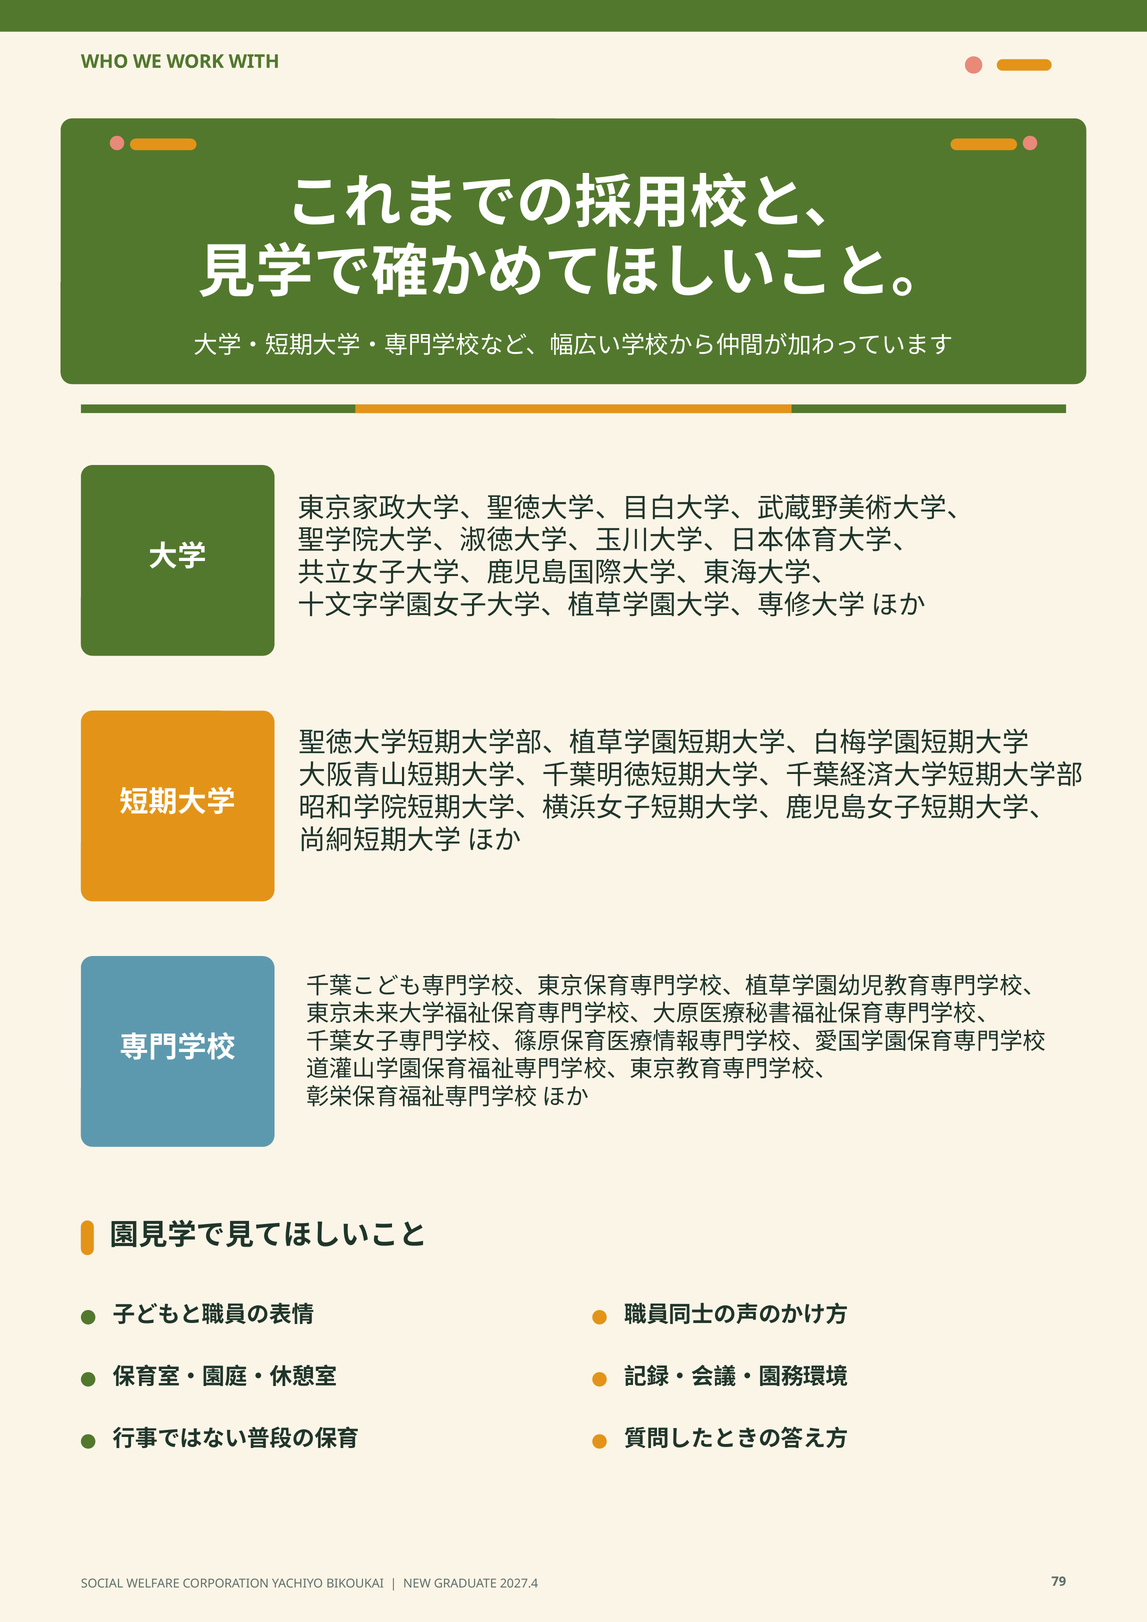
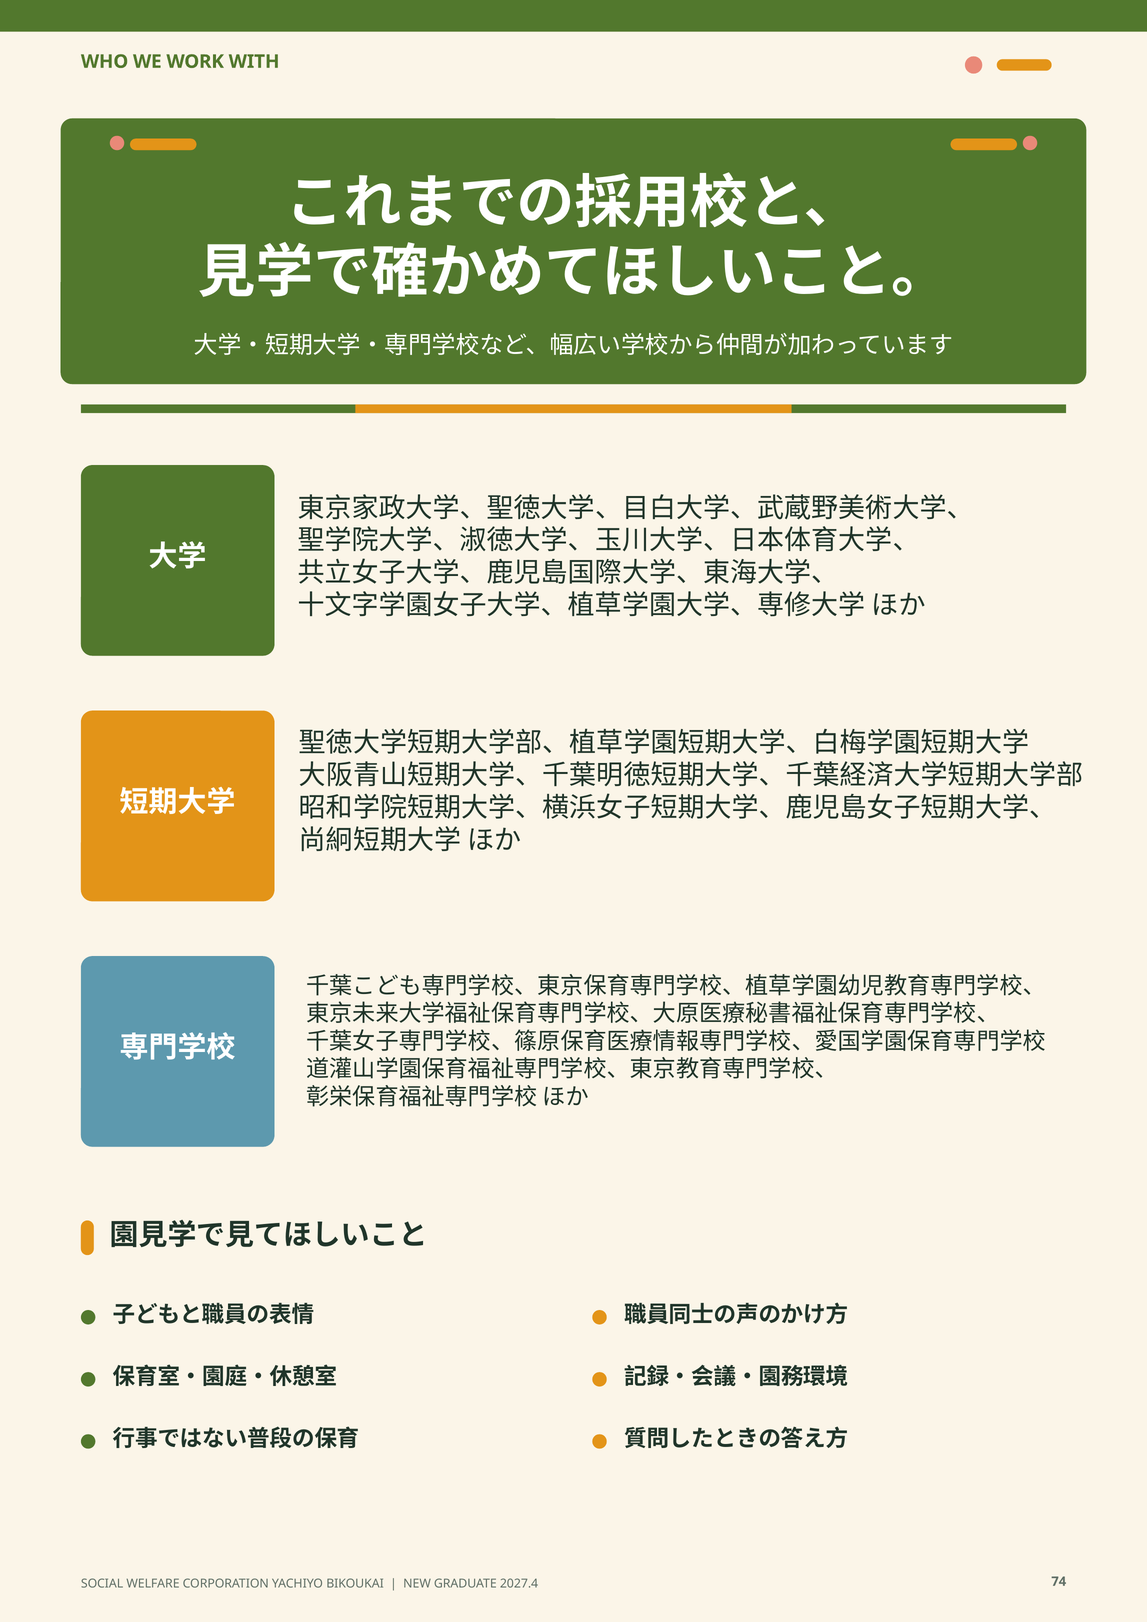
79: 79 -> 74
